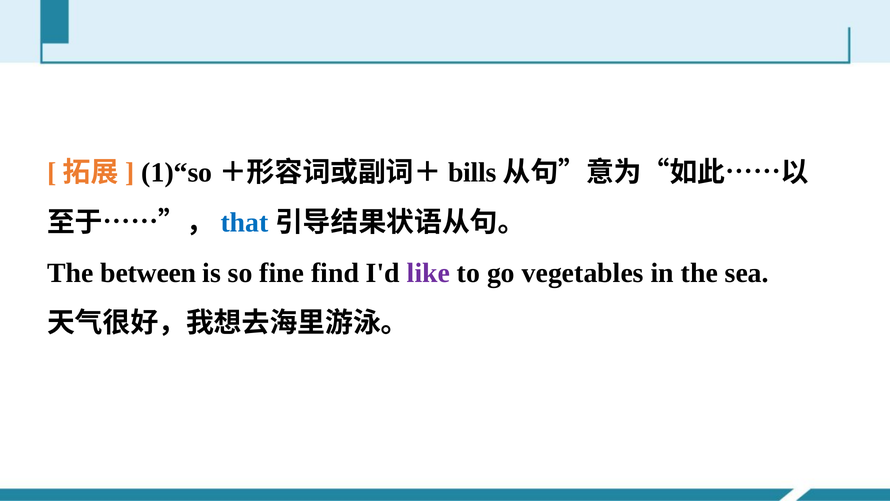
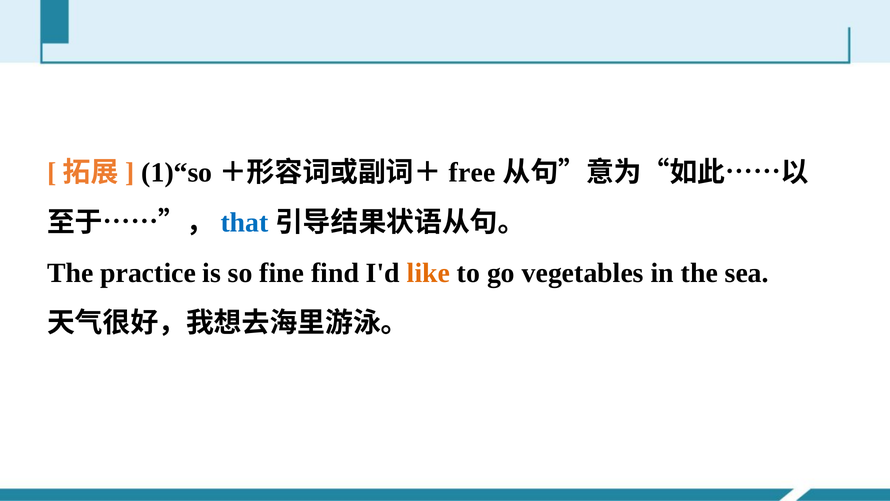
bills: bills -> free
between: between -> practice
like colour: purple -> orange
